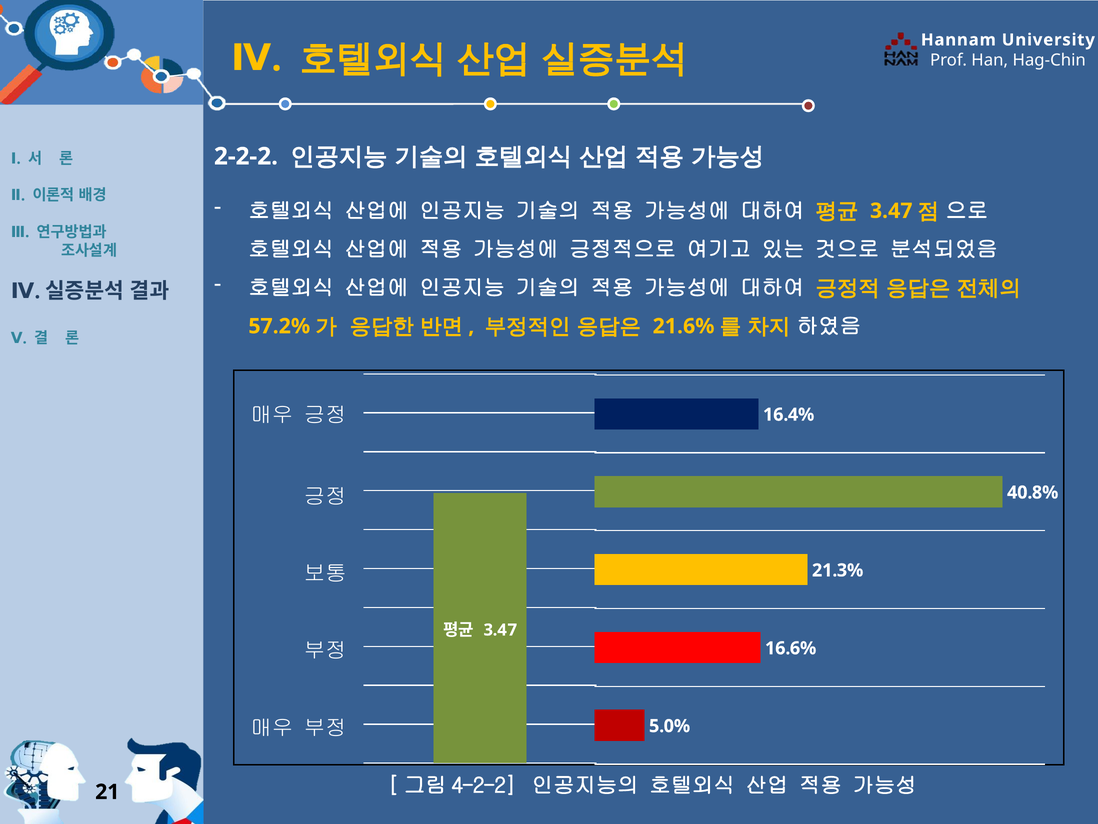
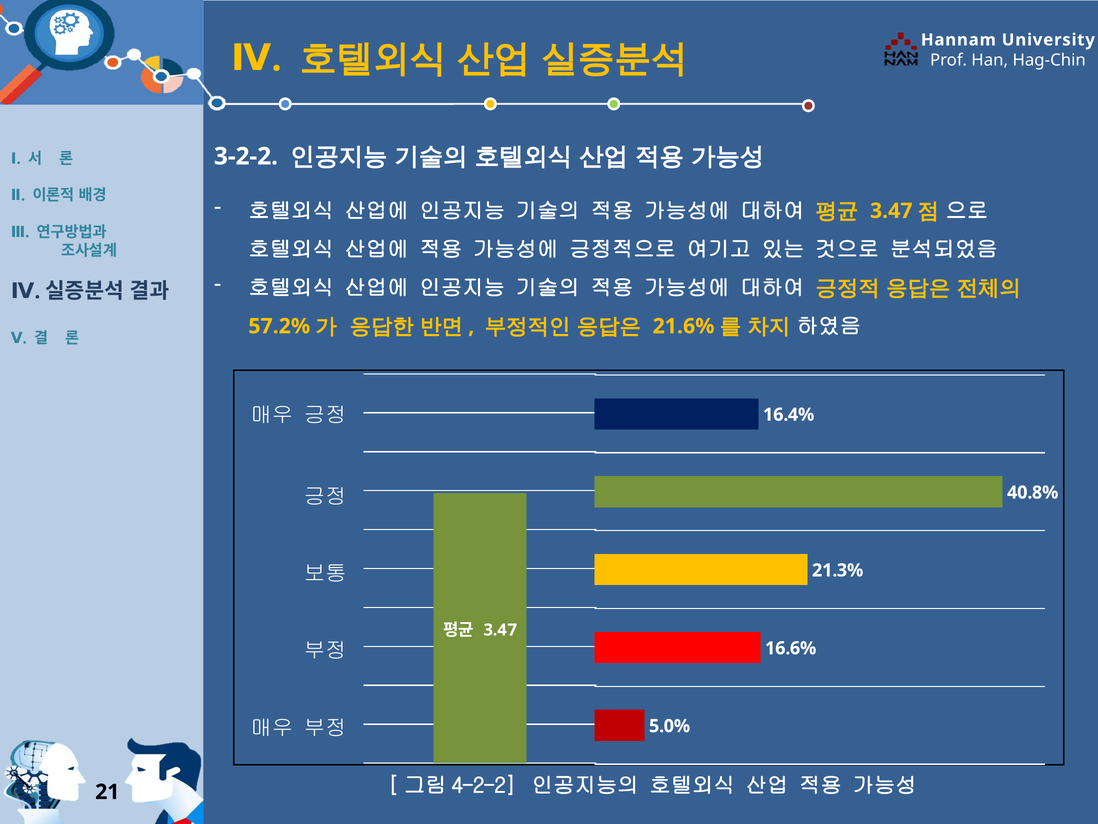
2-2-2: 2-2-2 -> 3-2-2
